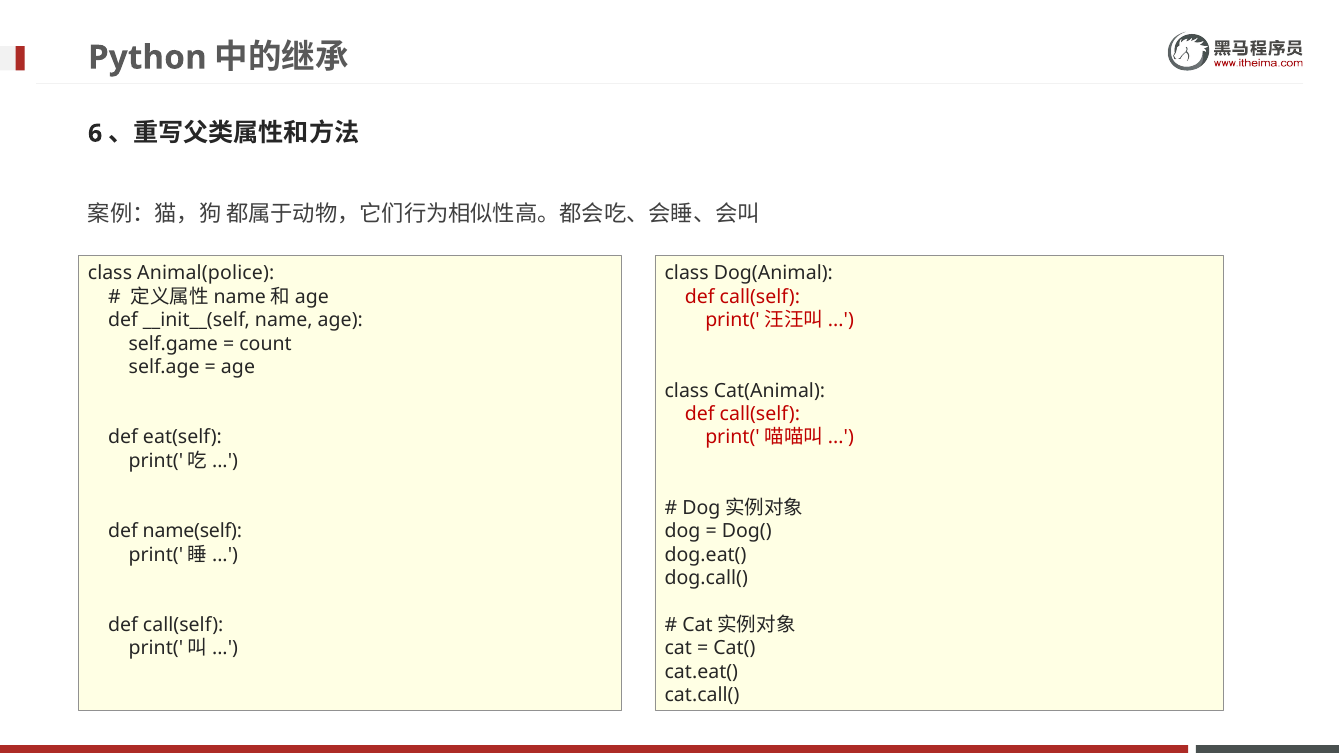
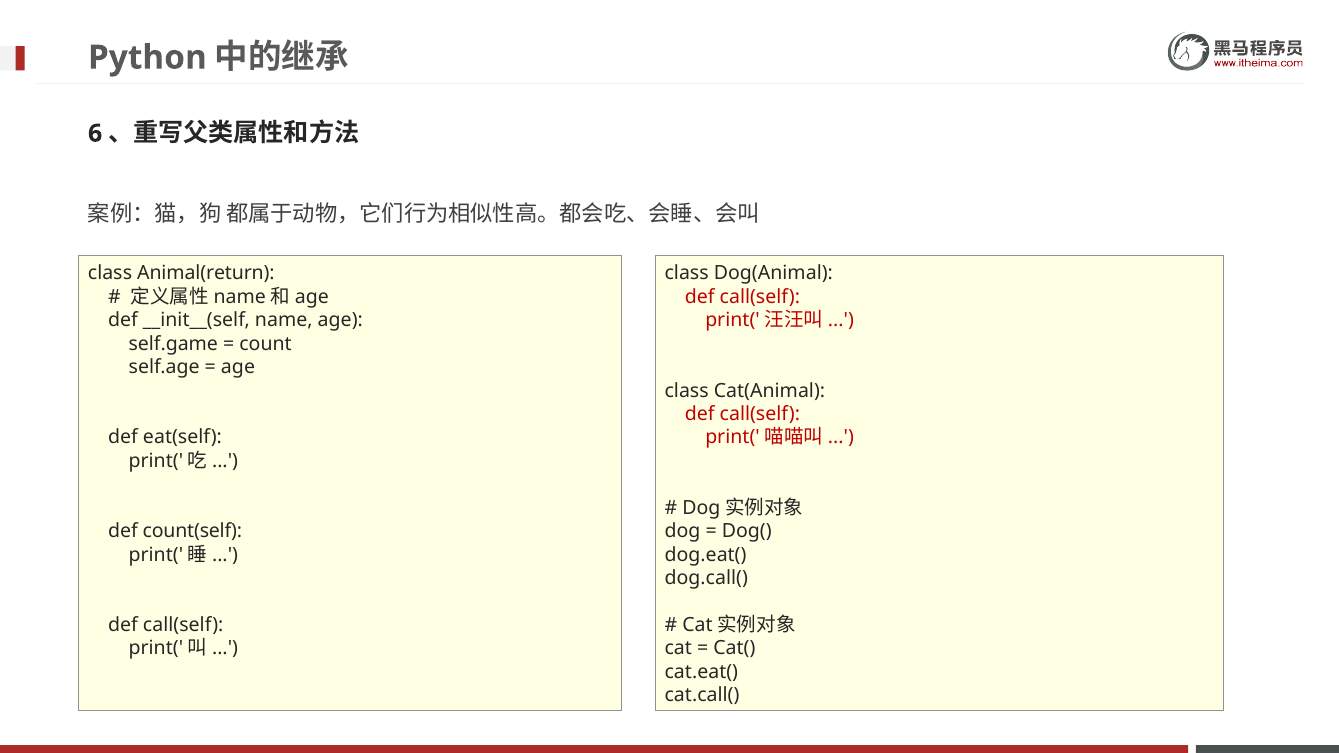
Animal(police: Animal(police -> Animal(return
name(self: name(self -> count(self
